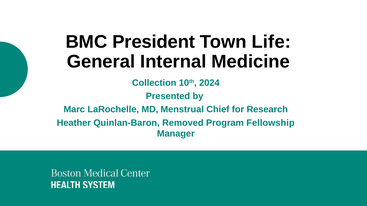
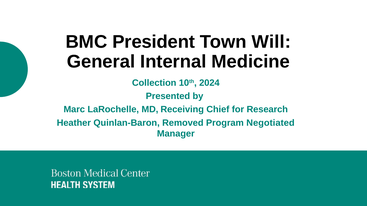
Life: Life -> Will
Menstrual: Menstrual -> Receiving
Fellowship: Fellowship -> Negotiated
